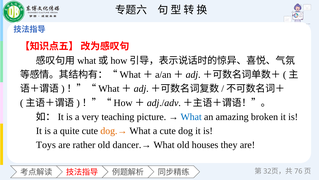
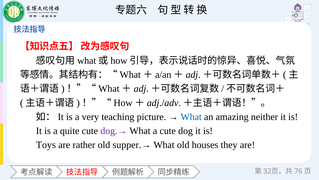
broken: broken -> neither
dog.→ colour: orange -> purple
dancer.→: dancer.→ -> supper.→
